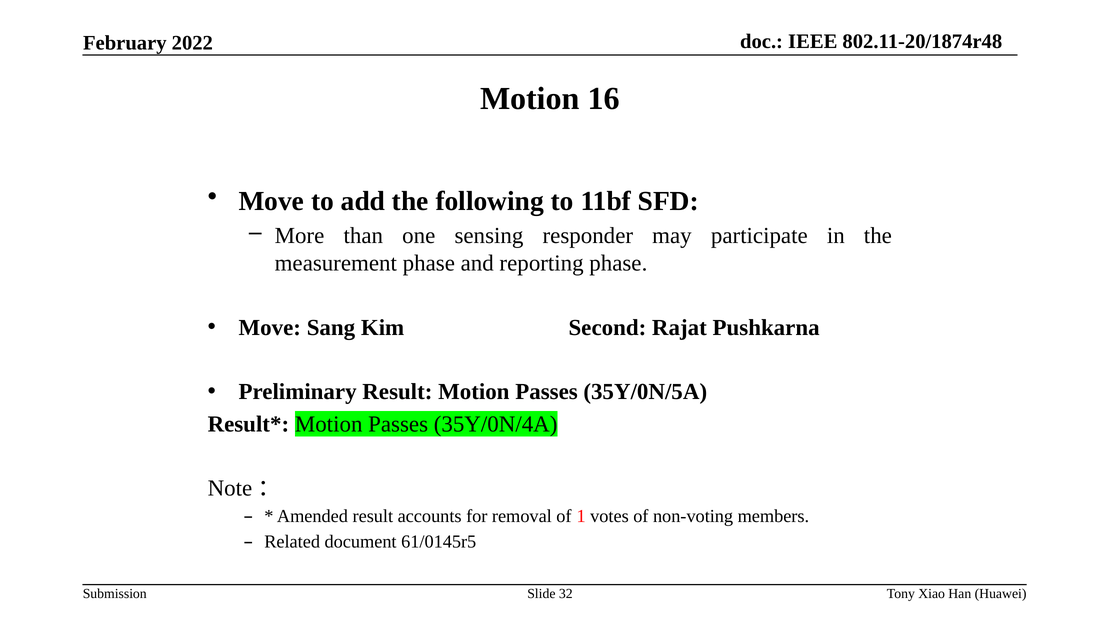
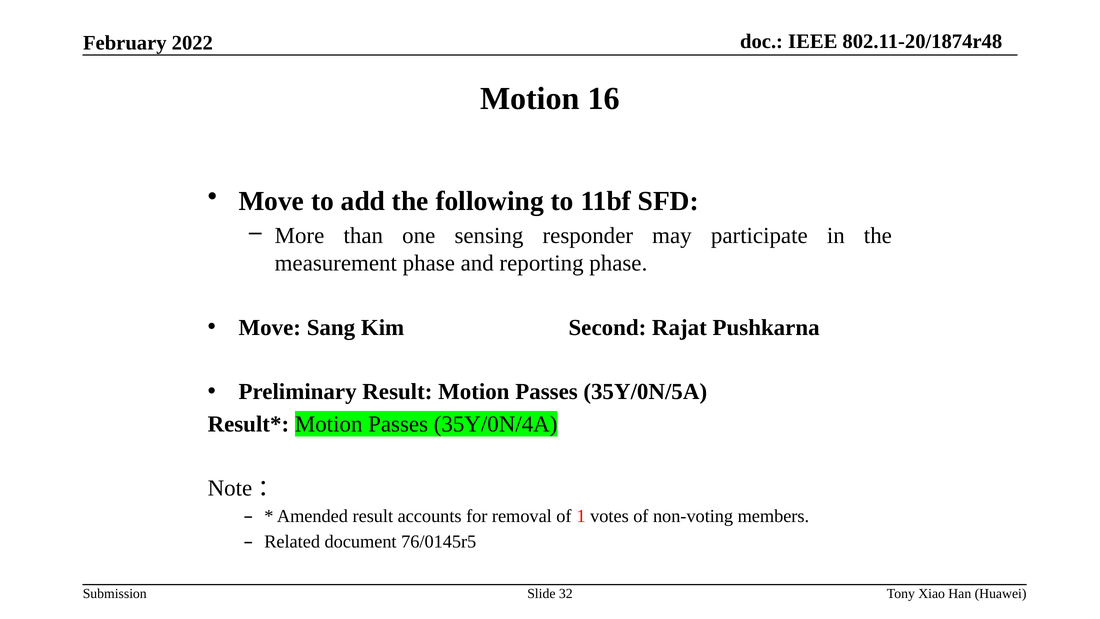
61/0145r5: 61/0145r5 -> 76/0145r5
